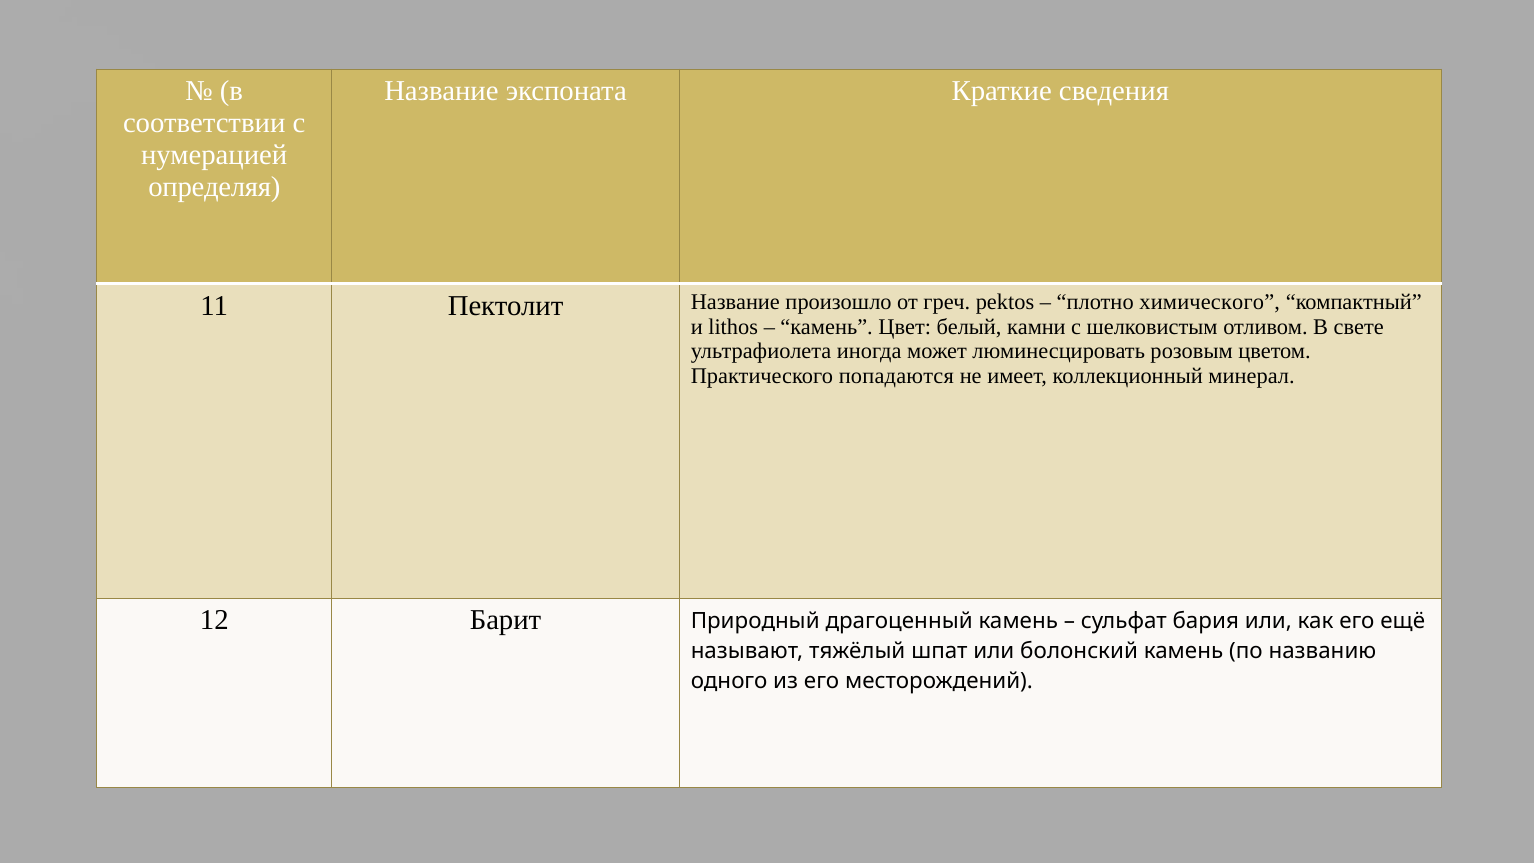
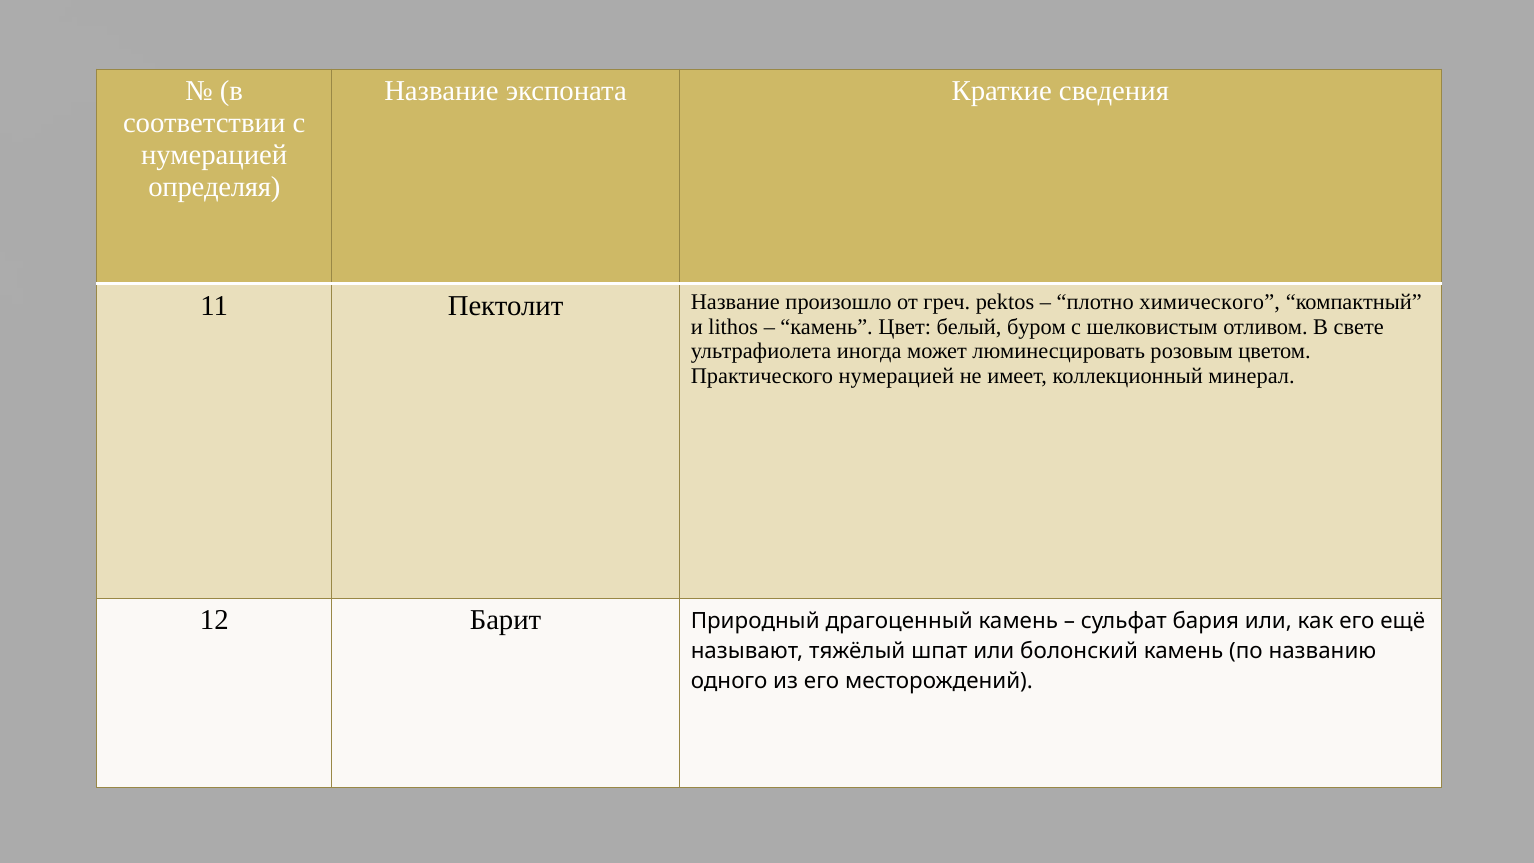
камни: камни -> буром
Практического попадаются: попадаются -> нумерацией
